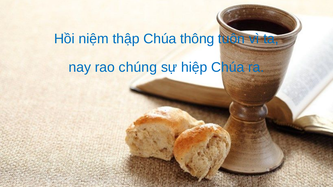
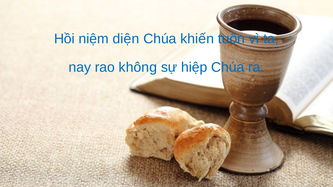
thập: thập -> diện
thông: thông -> khiến
chúng: chúng -> không
